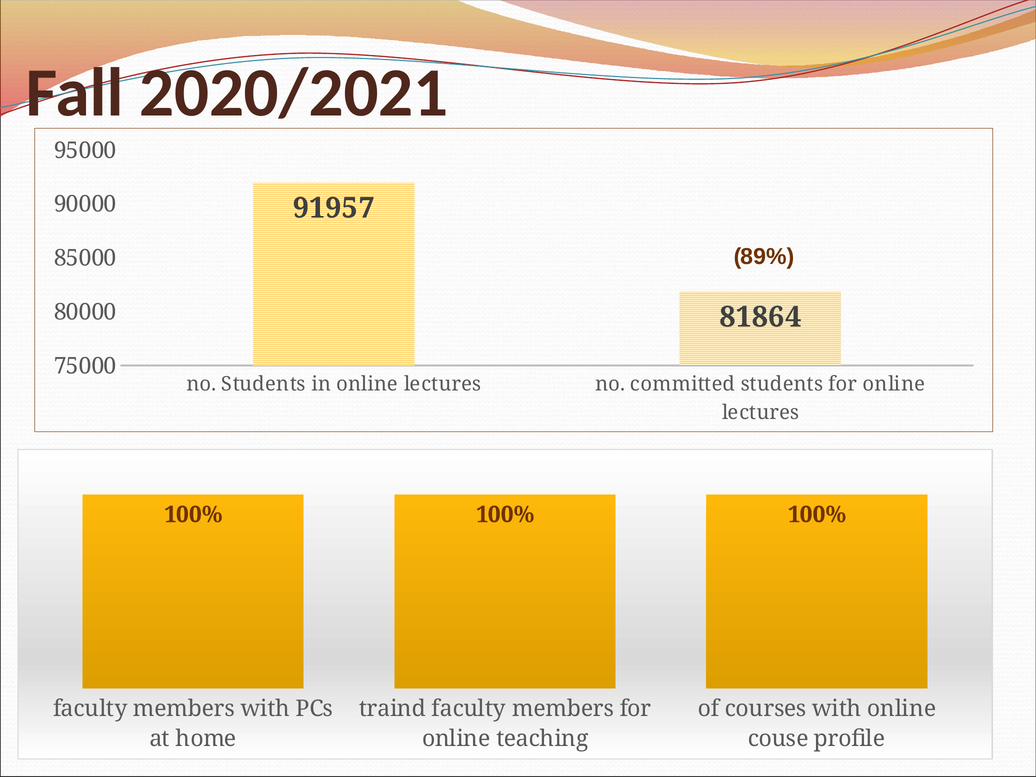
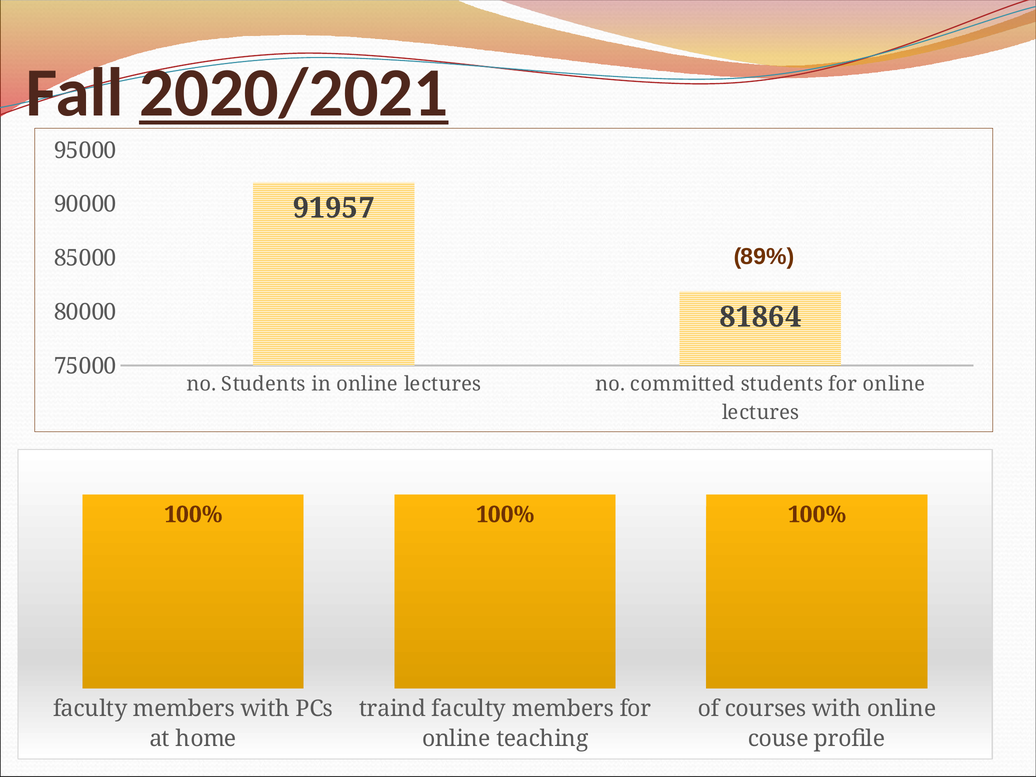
2020/2021 underline: none -> present
